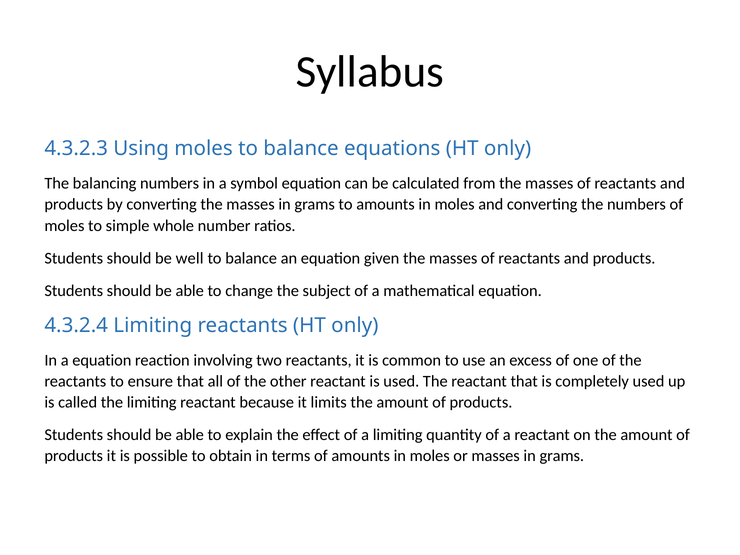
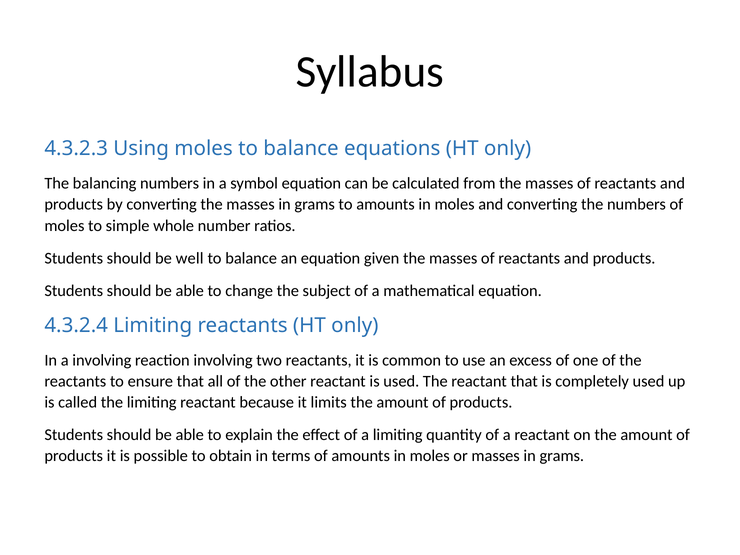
a equation: equation -> involving
